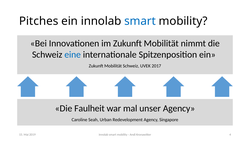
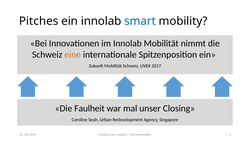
im Zukunft: Zukunft -> Innolab
eine colour: blue -> orange
unser Agency: Agency -> Closing
